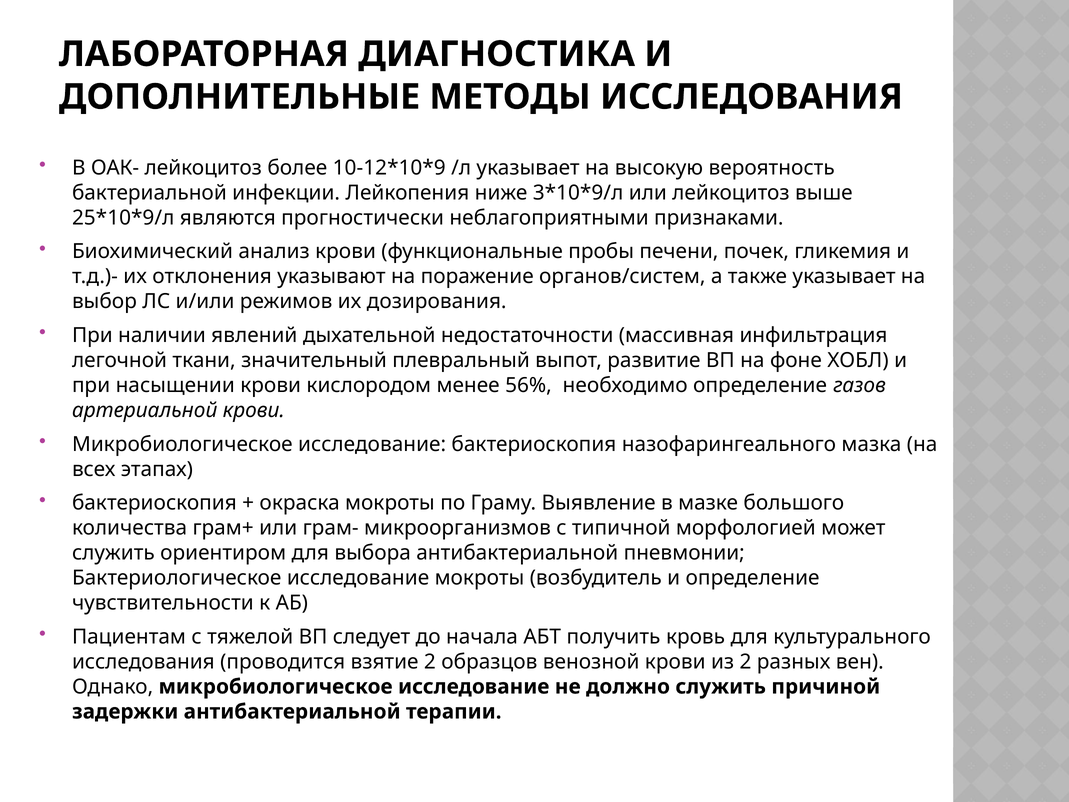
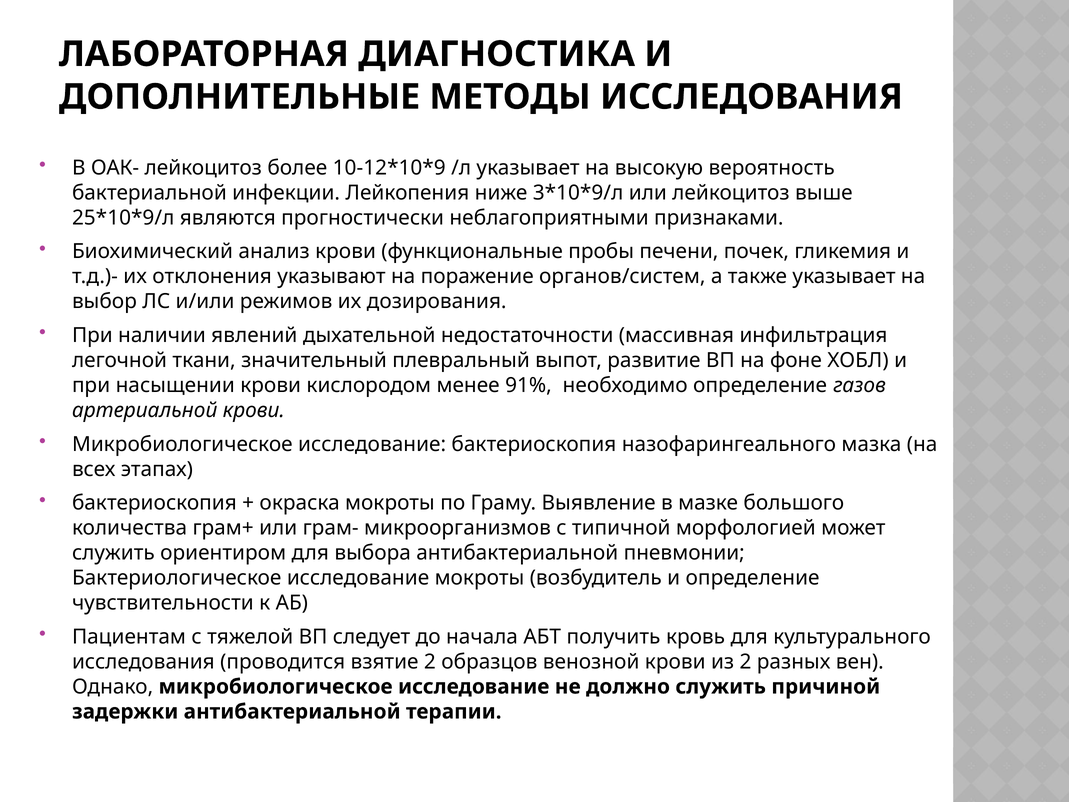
56%: 56% -> 91%
